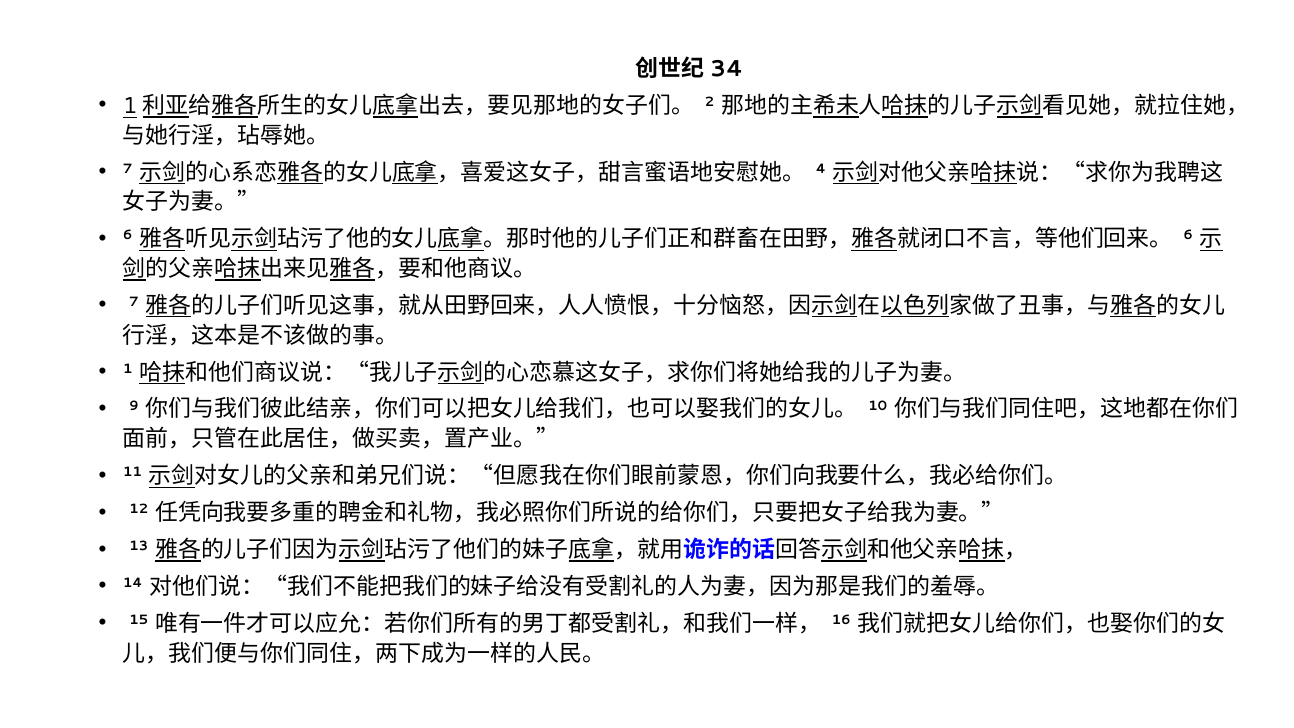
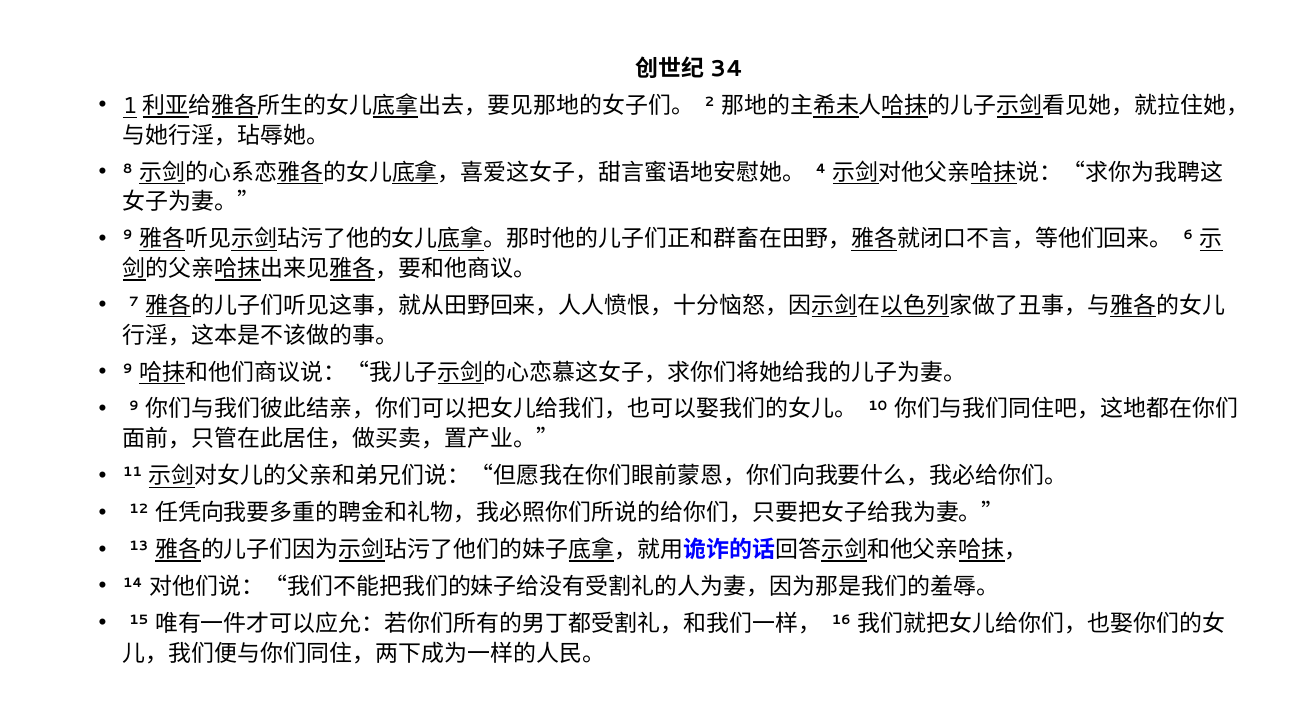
7 at (128, 169): 7 -> 8
6 at (128, 235): 6 -> 9
1 at (128, 369): 1 -> 9
